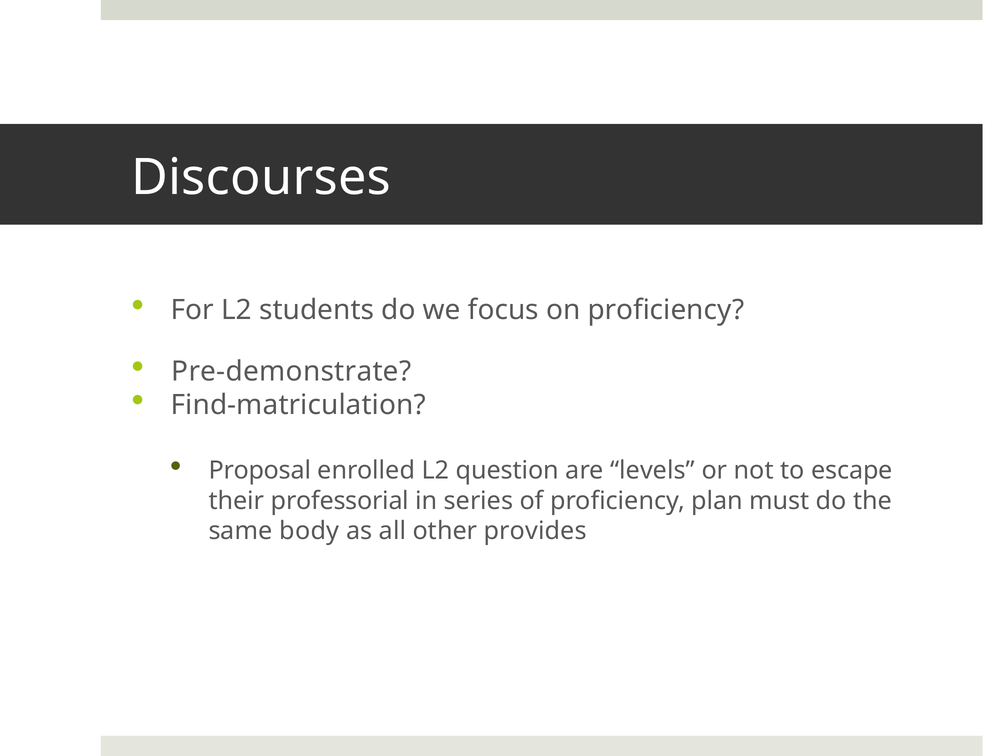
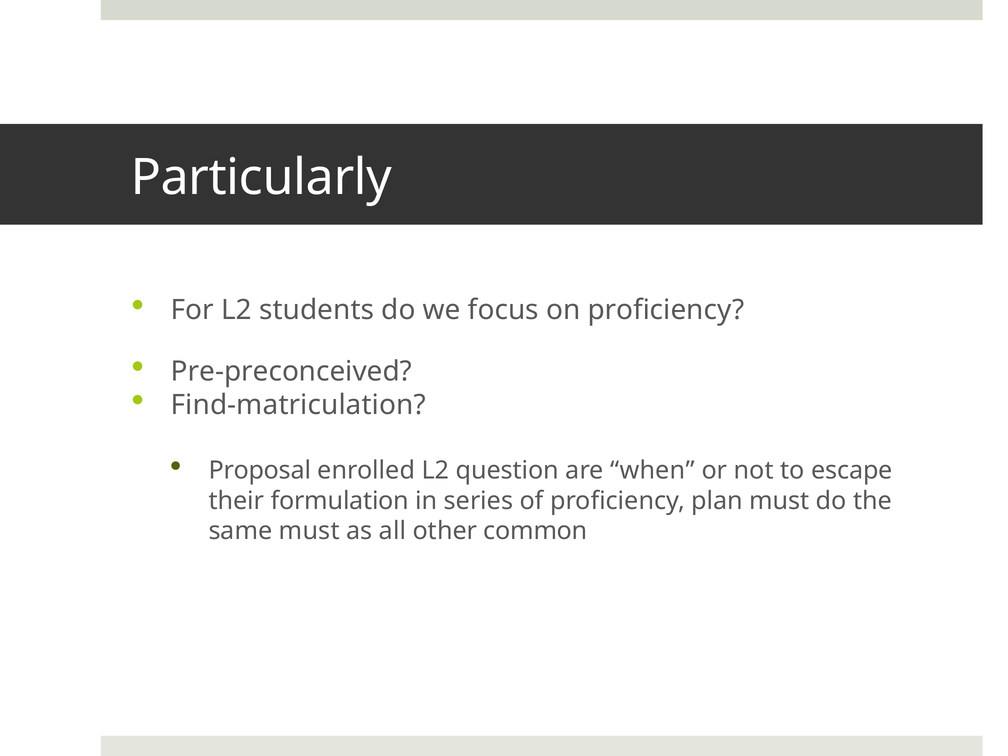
Discourses: Discourses -> Particularly
Pre-demonstrate: Pre-demonstrate -> Pre-preconceived
levels: levels -> when
professorial: professorial -> formulation
same body: body -> must
provides: provides -> common
